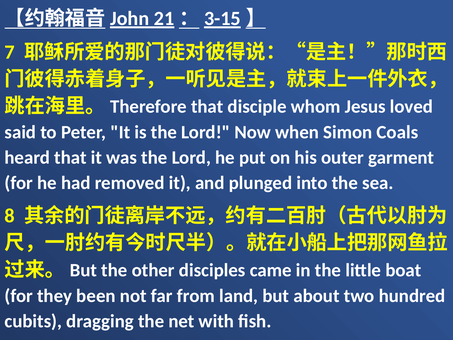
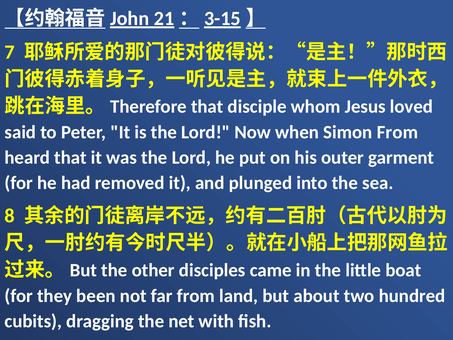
Simon Coals: Coals -> From
